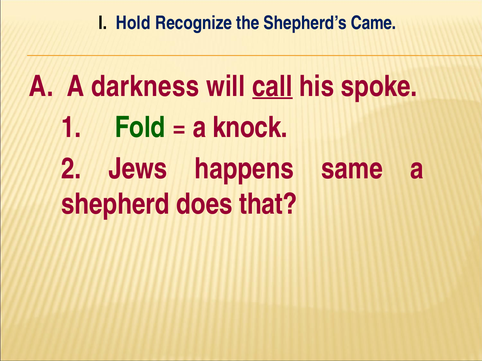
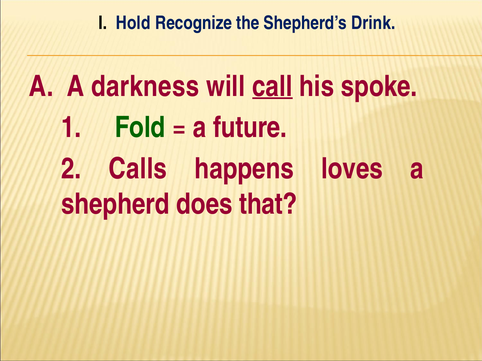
Came: Came -> Drink
knock: knock -> future
Jews: Jews -> Calls
same: same -> loves
